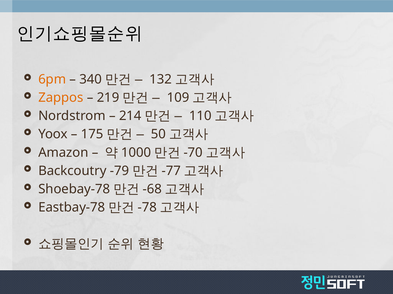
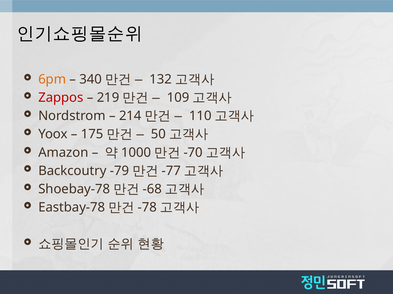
Zappos colour: orange -> red
